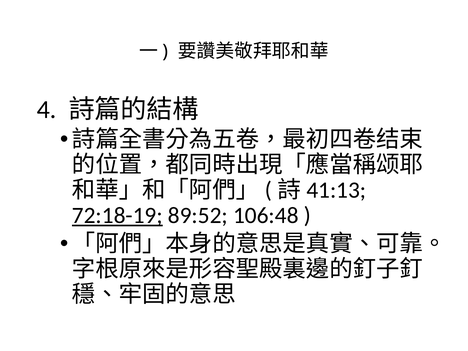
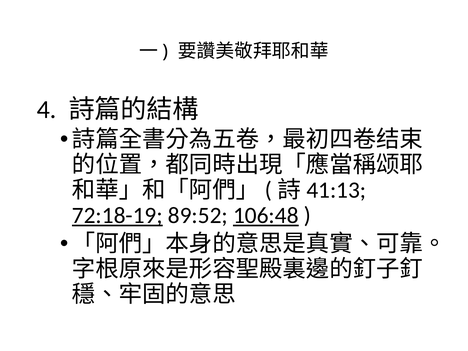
106:48 underline: none -> present
